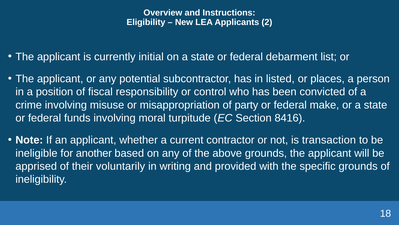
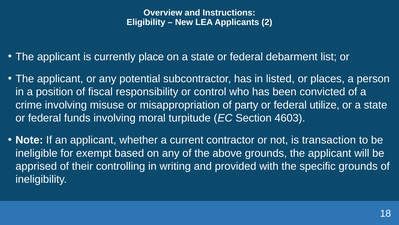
initial: initial -> place
make: make -> utilize
8416: 8416 -> 4603
another: another -> exempt
voluntarily: voluntarily -> controlling
